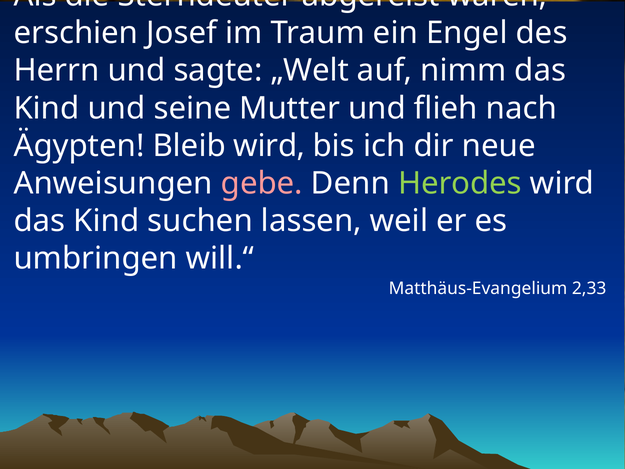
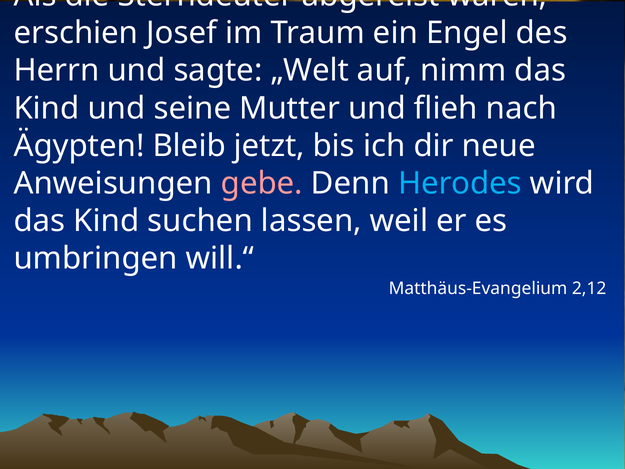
Bleib wird: wird -> jetzt
Herodes colour: light green -> light blue
2,33: 2,33 -> 2,12
